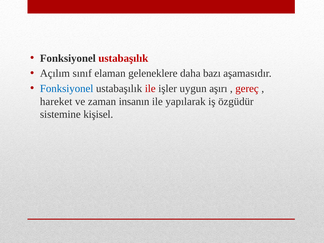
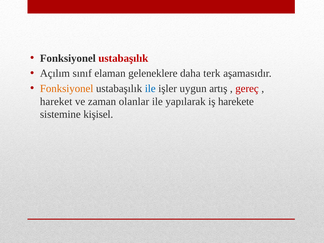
bazı: bazı -> terk
Fonksiyonel at (67, 88) colour: blue -> orange
ile at (150, 88) colour: red -> blue
aşırı: aşırı -> artış
insanın: insanın -> olanlar
özgüdür: özgüdür -> harekete
